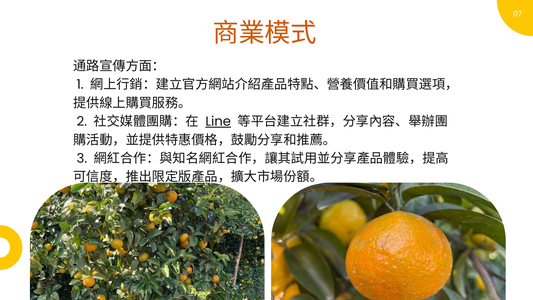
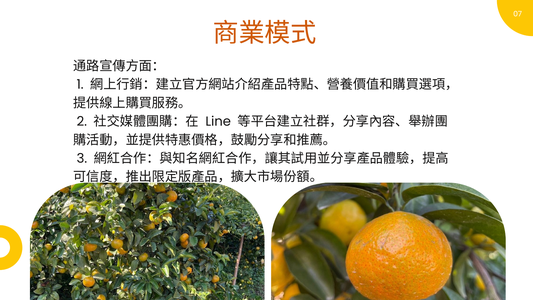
Line underline: present -> none
